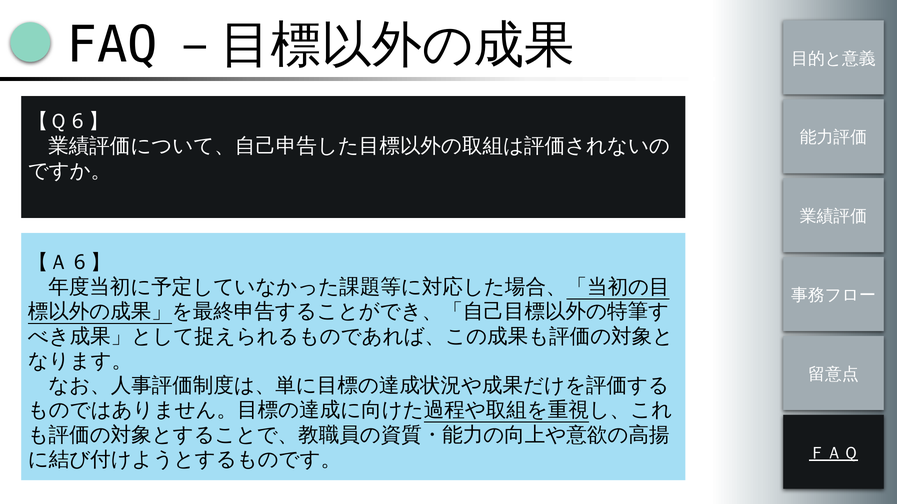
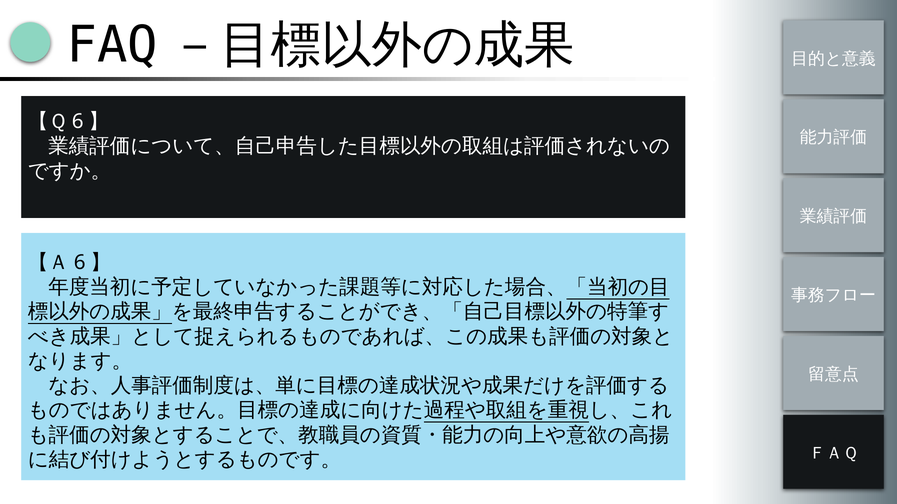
ＦＡＱ underline: present -> none
